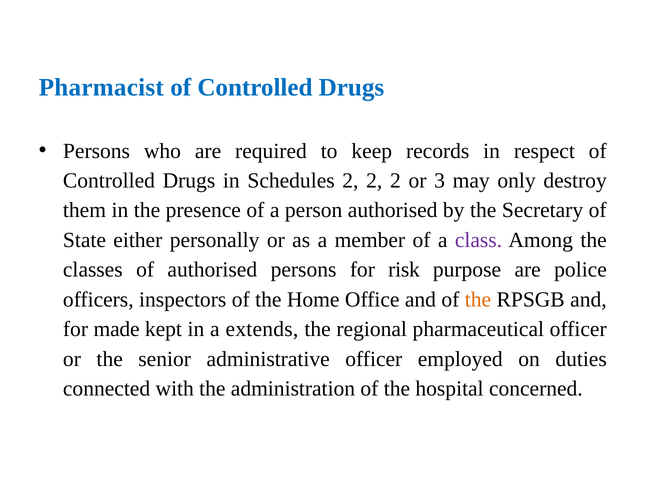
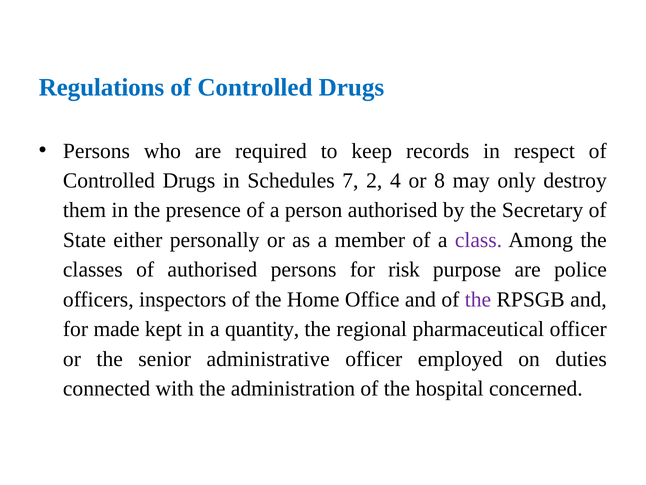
Pharmacist: Pharmacist -> Regulations
Schedules 2: 2 -> 7
2 at (395, 180): 2 -> 4
3: 3 -> 8
the at (478, 299) colour: orange -> purple
extends: extends -> quantity
